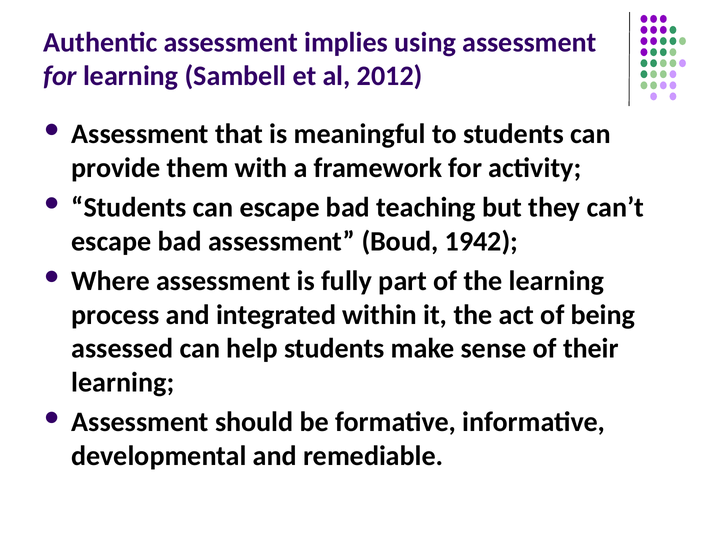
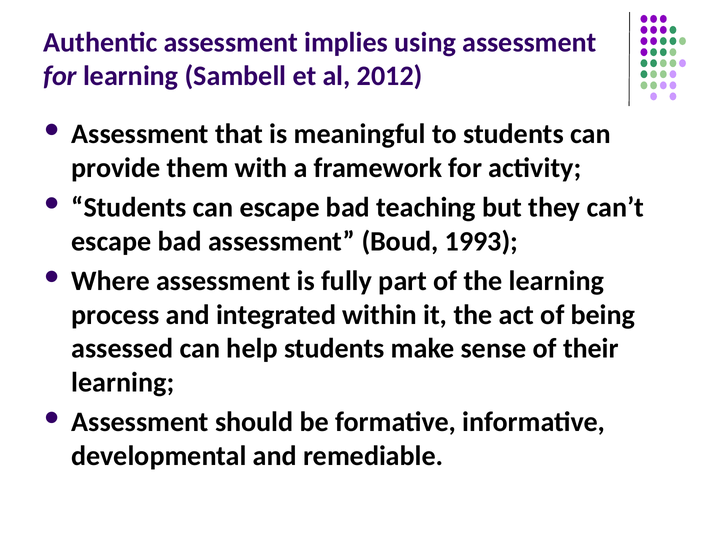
1942: 1942 -> 1993
